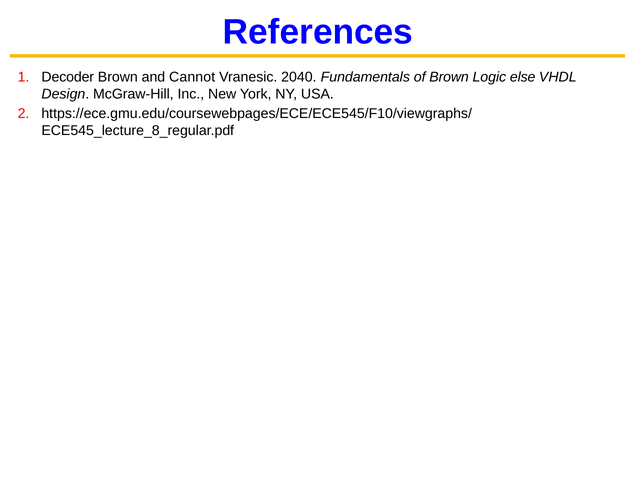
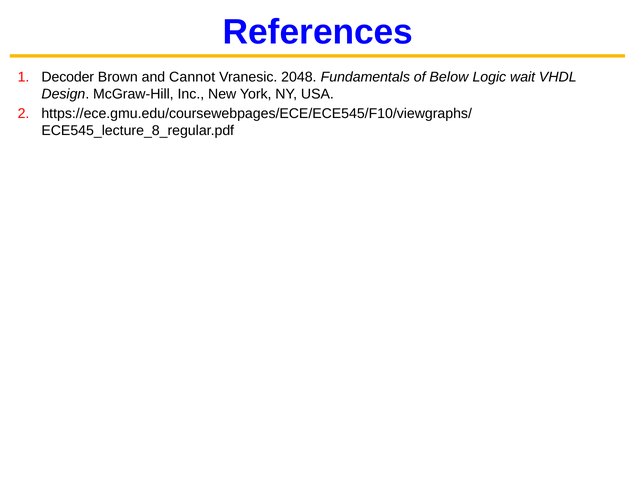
2040: 2040 -> 2048
of Brown: Brown -> Below
else: else -> wait
